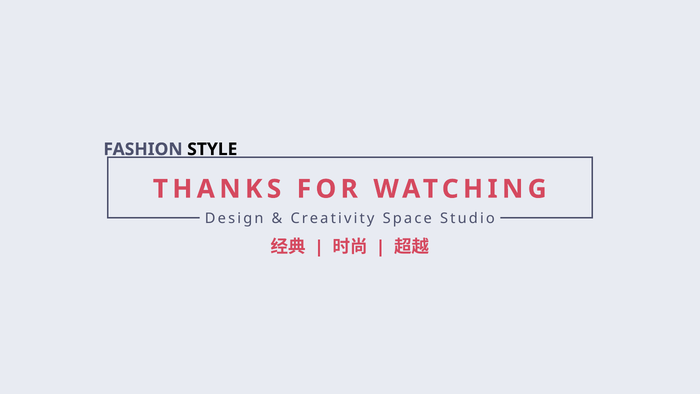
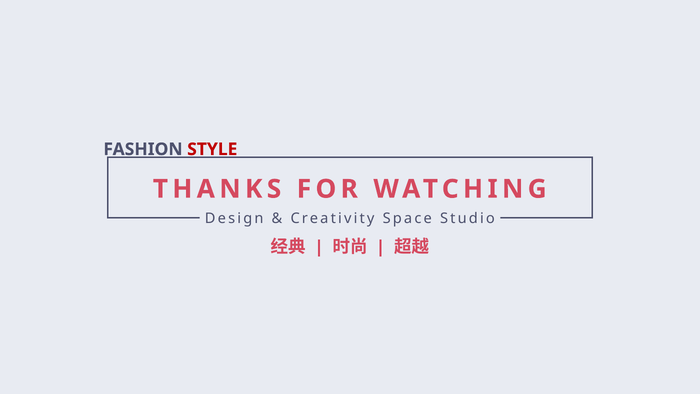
STYLE colour: black -> red
